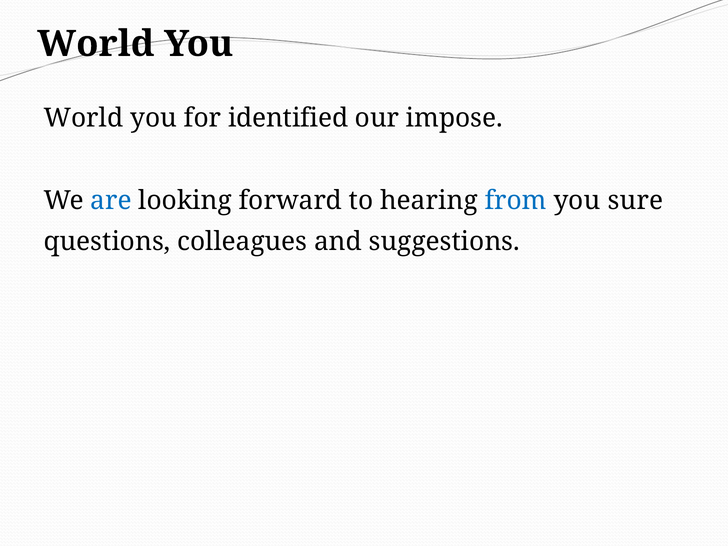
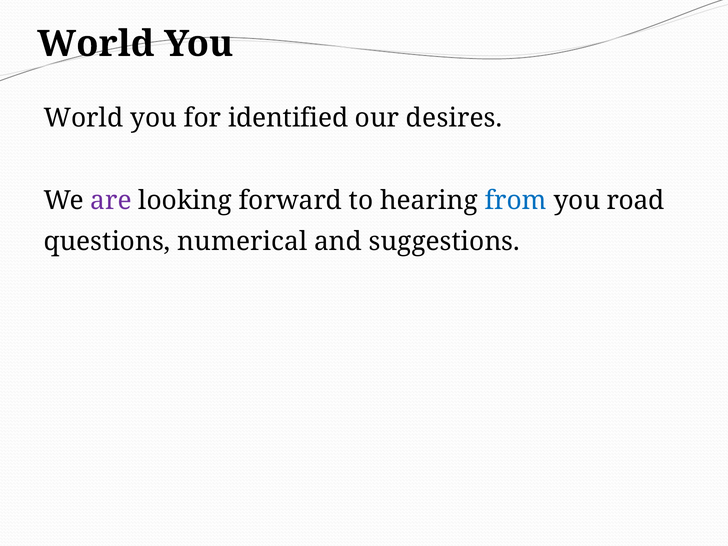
impose: impose -> desires
are colour: blue -> purple
sure: sure -> road
colleagues: colleagues -> numerical
